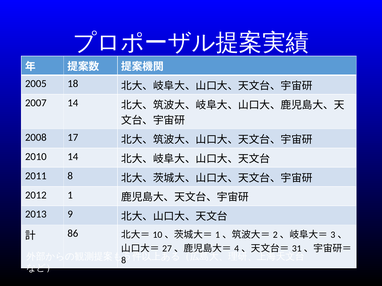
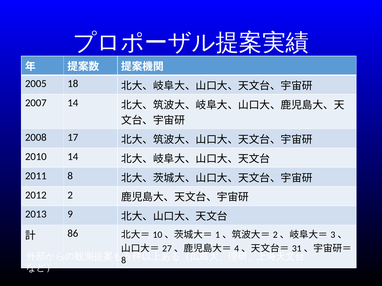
1: 1 -> 2
